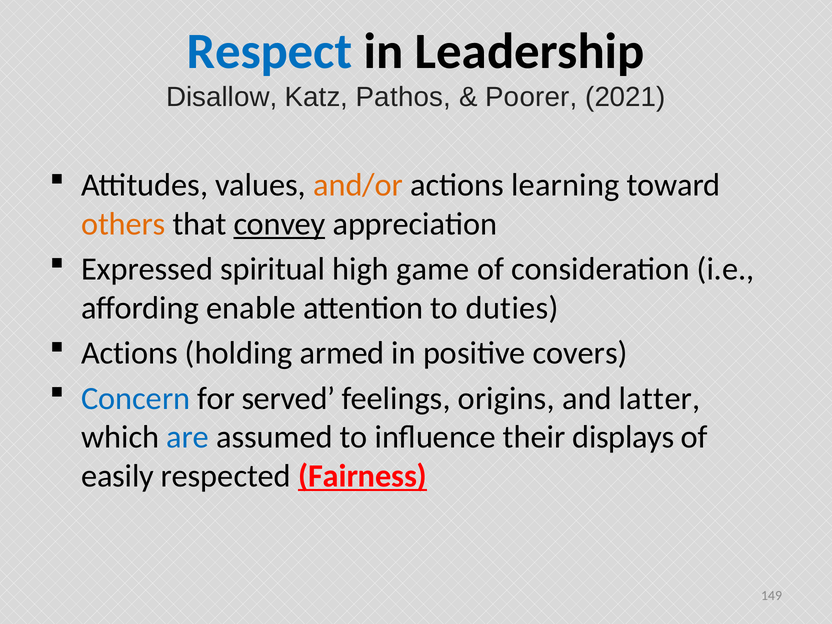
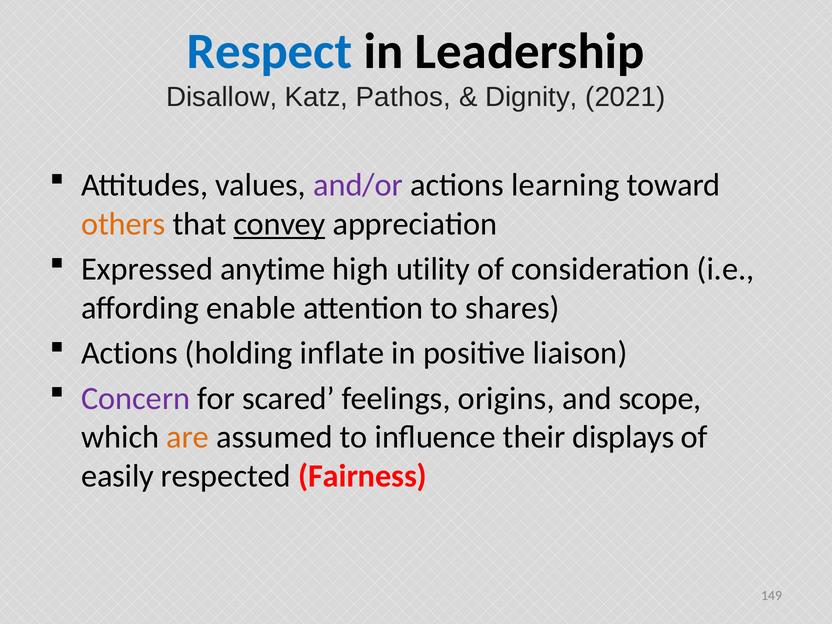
Poorer: Poorer -> Dignity
and/or colour: orange -> purple
spiritual: spiritual -> anytime
game: game -> utility
duties: duties -> shares
armed: armed -> inflate
covers: covers -> liaison
Concern colour: blue -> purple
served: served -> scared
latter: latter -> scope
are colour: blue -> orange
Fairness underline: present -> none
